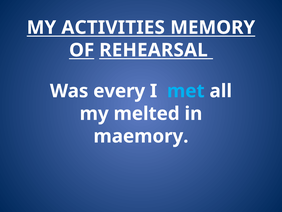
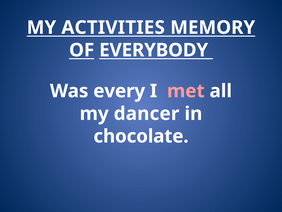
REHEARSAL: REHEARSAL -> EVERYBODY
met colour: light blue -> pink
melted: melted -> dancer
maemory: maemory -> chocolate
